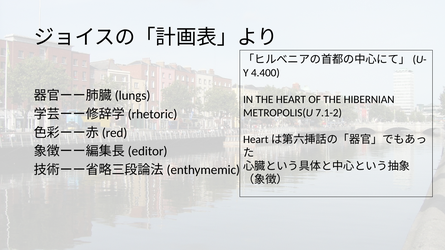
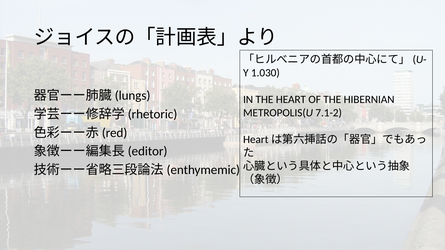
4.400: 4.400 -> 1.030
